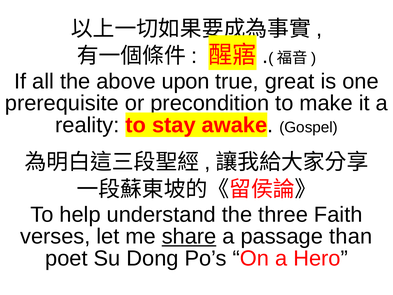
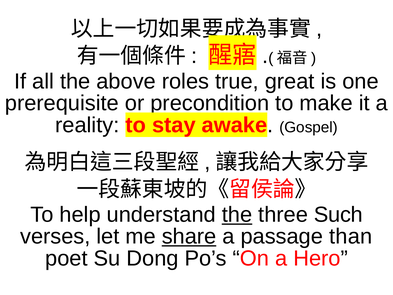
upon: upon -> roles
the at (237, 214) underline: none -> present
Faith: Faith -> Such
